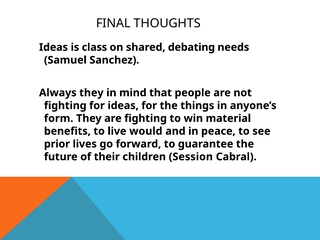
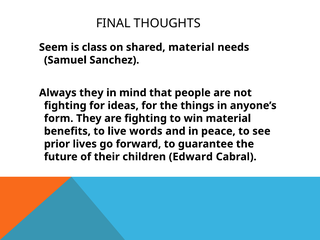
Ideas at (54, 47): Ideas -> Seem
shared debating: debating -> material
would: would -> words
Session: Session -> Edward
